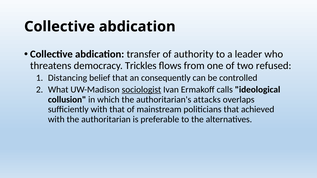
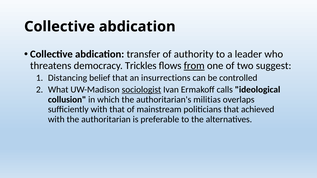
from underline: none -> present
refused: refused -> suggest
consequently: consequently -> insurrections
attacks: attacks -> militias
